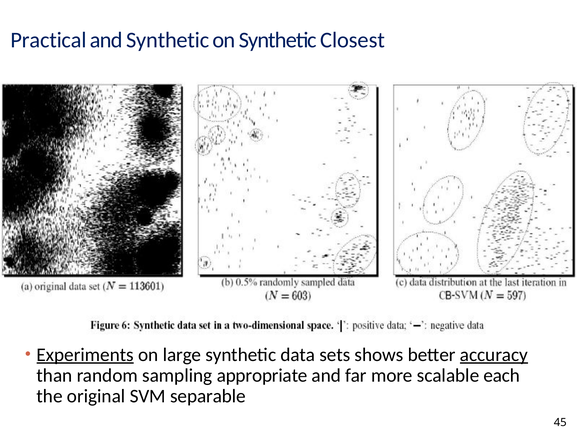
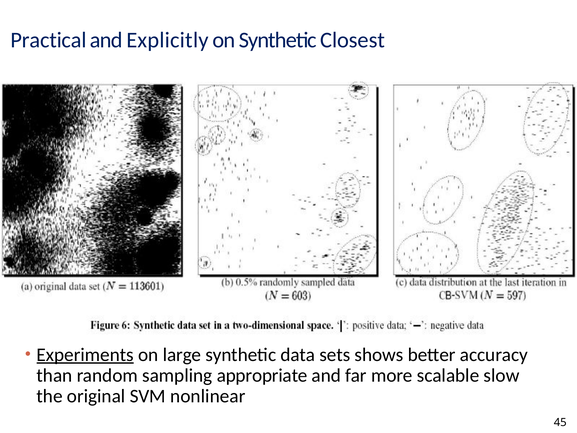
and Synthetic: Synthetic -> Explicitly
accuracy underline: present -> none
each: each -> slow
separable: separable -> nonlinear
